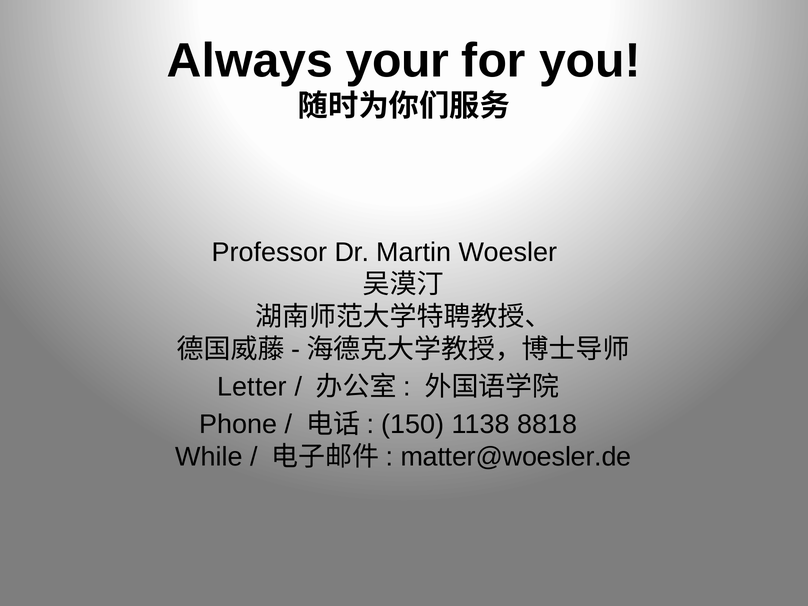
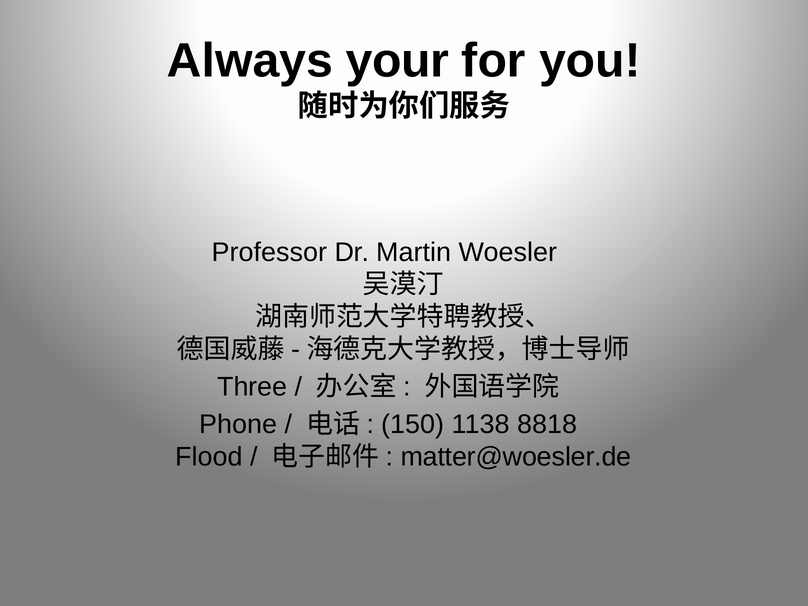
Letter: Letter -> Three
While: While -> Flood
